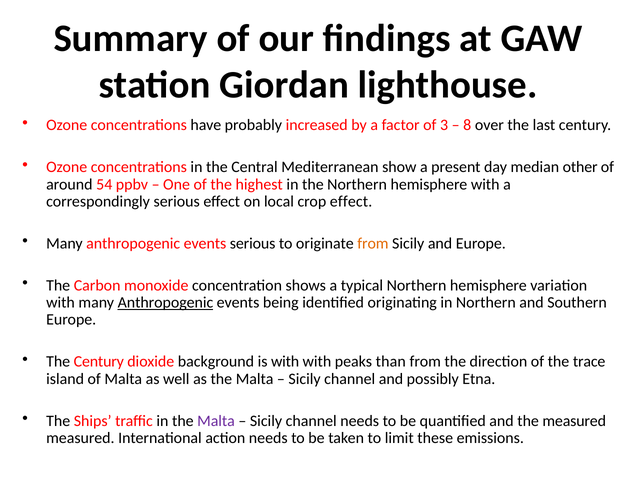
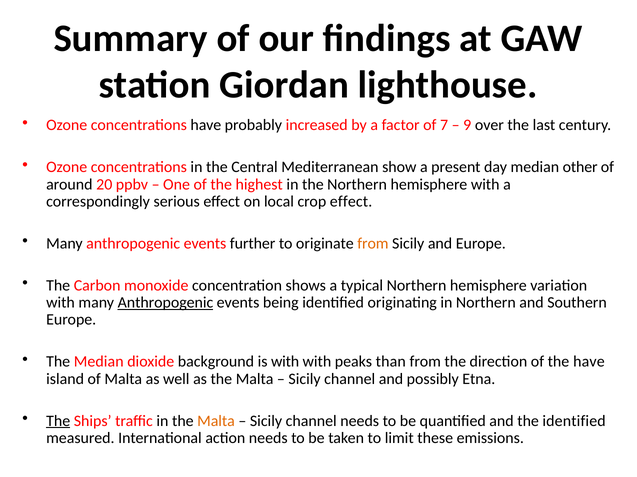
3: 3 -> 7
8: 8 -> 9
54: 54 -> 20
events serious: serious -> further
The Century: Century -> Median
the trace: trace -> have
The at (58, 422) underline: none -> present
Malta at (216, 422) colour: purple -> orange
the measured: measured -> identified
